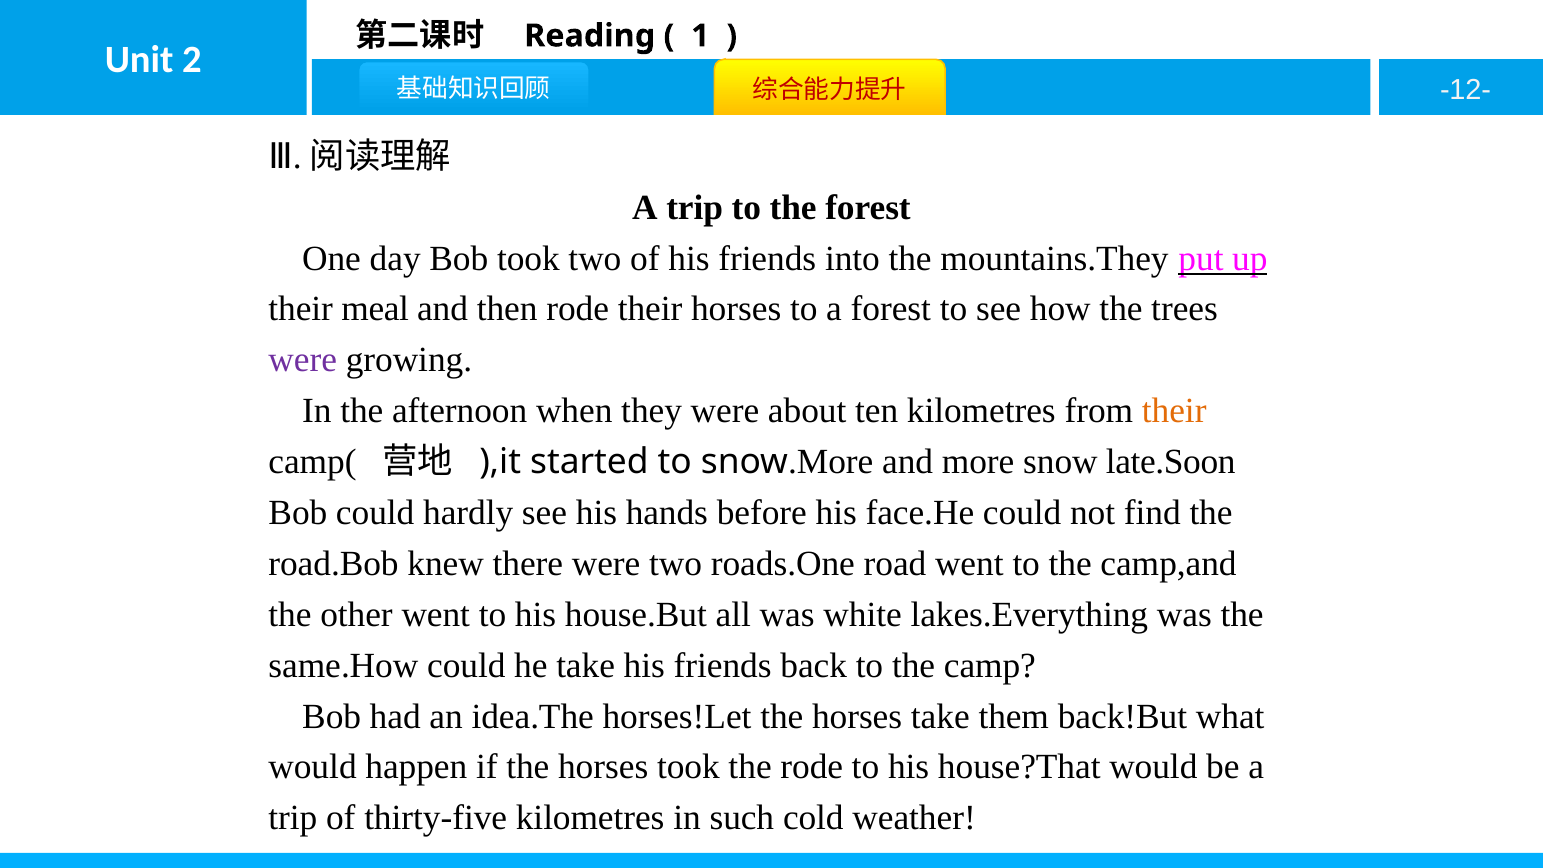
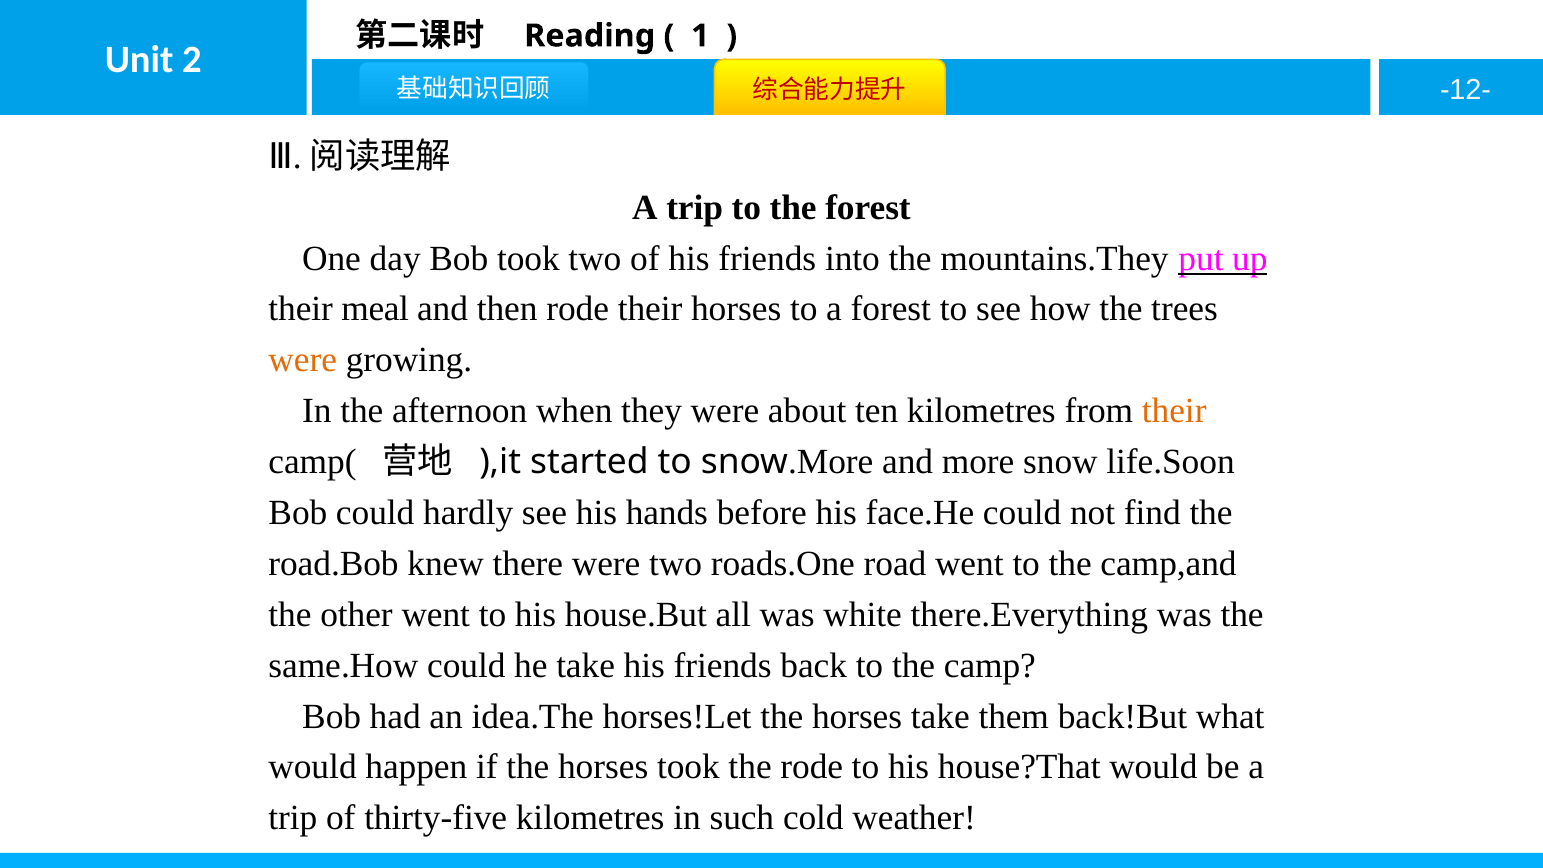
were at (303, 360) colour: purple -> orange
late.Soon: late.Soon -> life.Soon
lakes.Everything: lakes.Everything -> there.Everything
